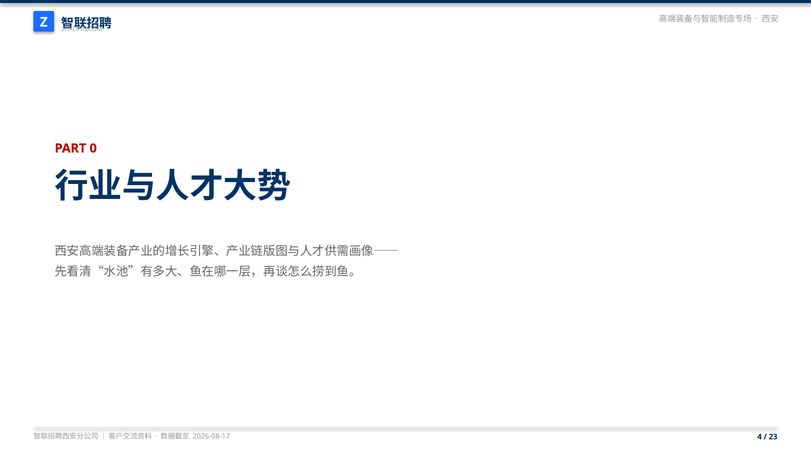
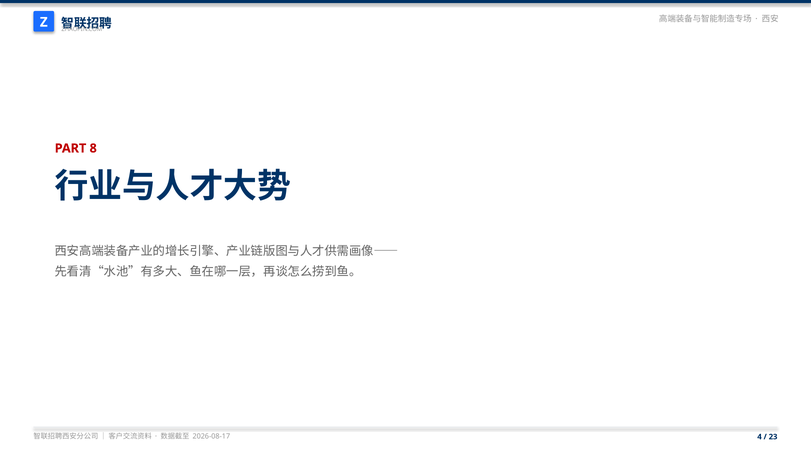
0: 0 -> 8
